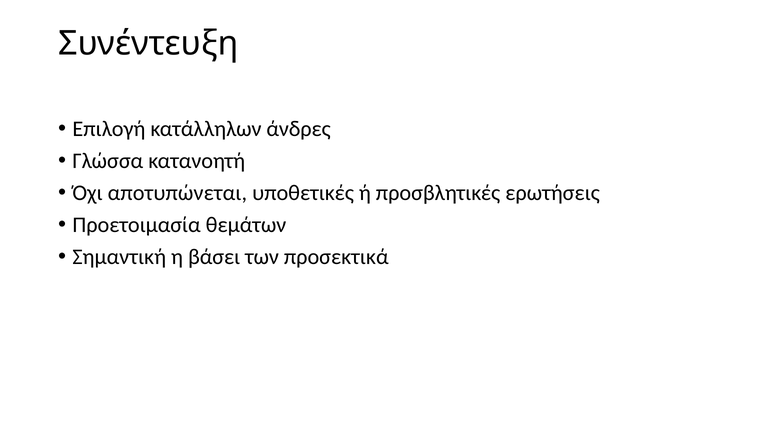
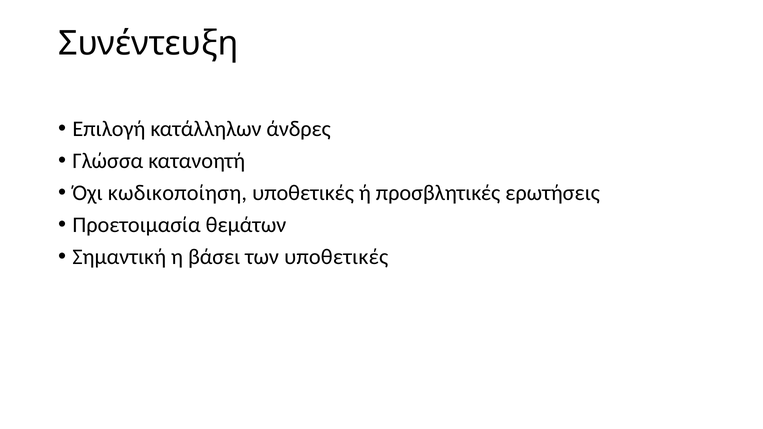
αποτυπώνεται: αποτυπώνεται -> κωδικοποίηση
των προσεκτικά: προσεκτικά -> υποθετικές
